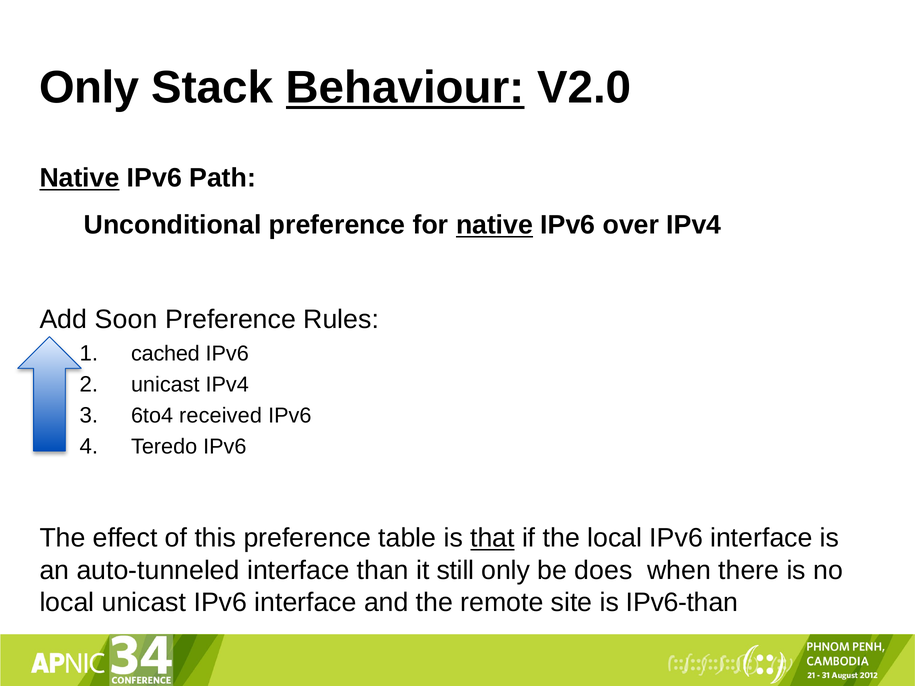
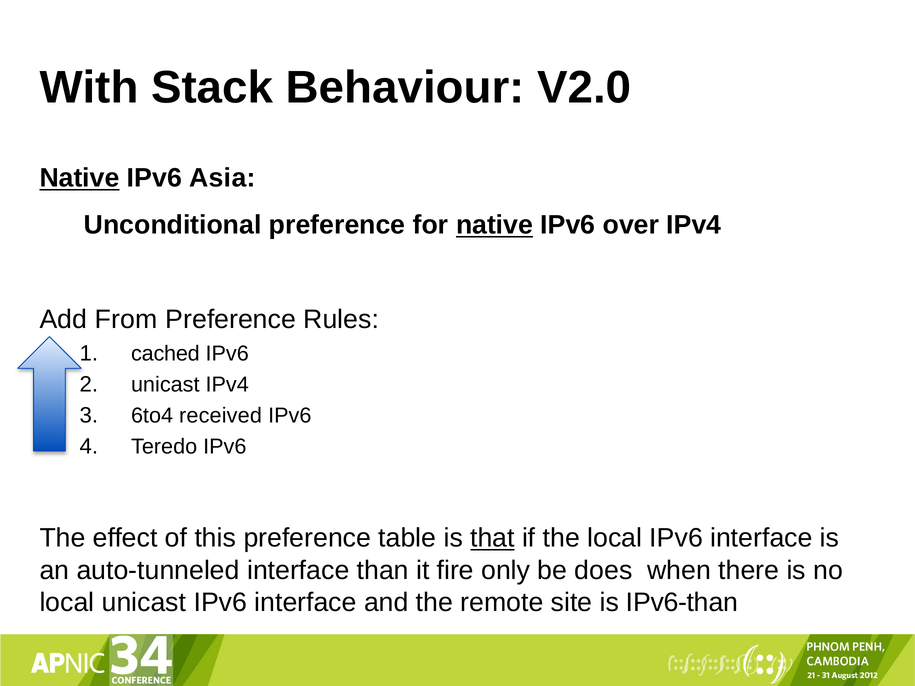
Only at (89, 88): Only -> With
Behaviour underline: present -> none
Path: Path -> Asia
Soon: Soon -> From
still: still -> fire
